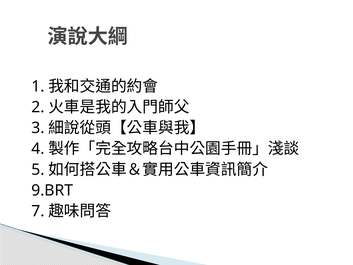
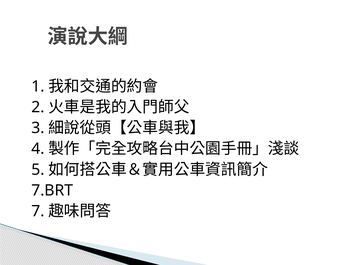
9.BRT: 9.BRT -> 7.BRT
